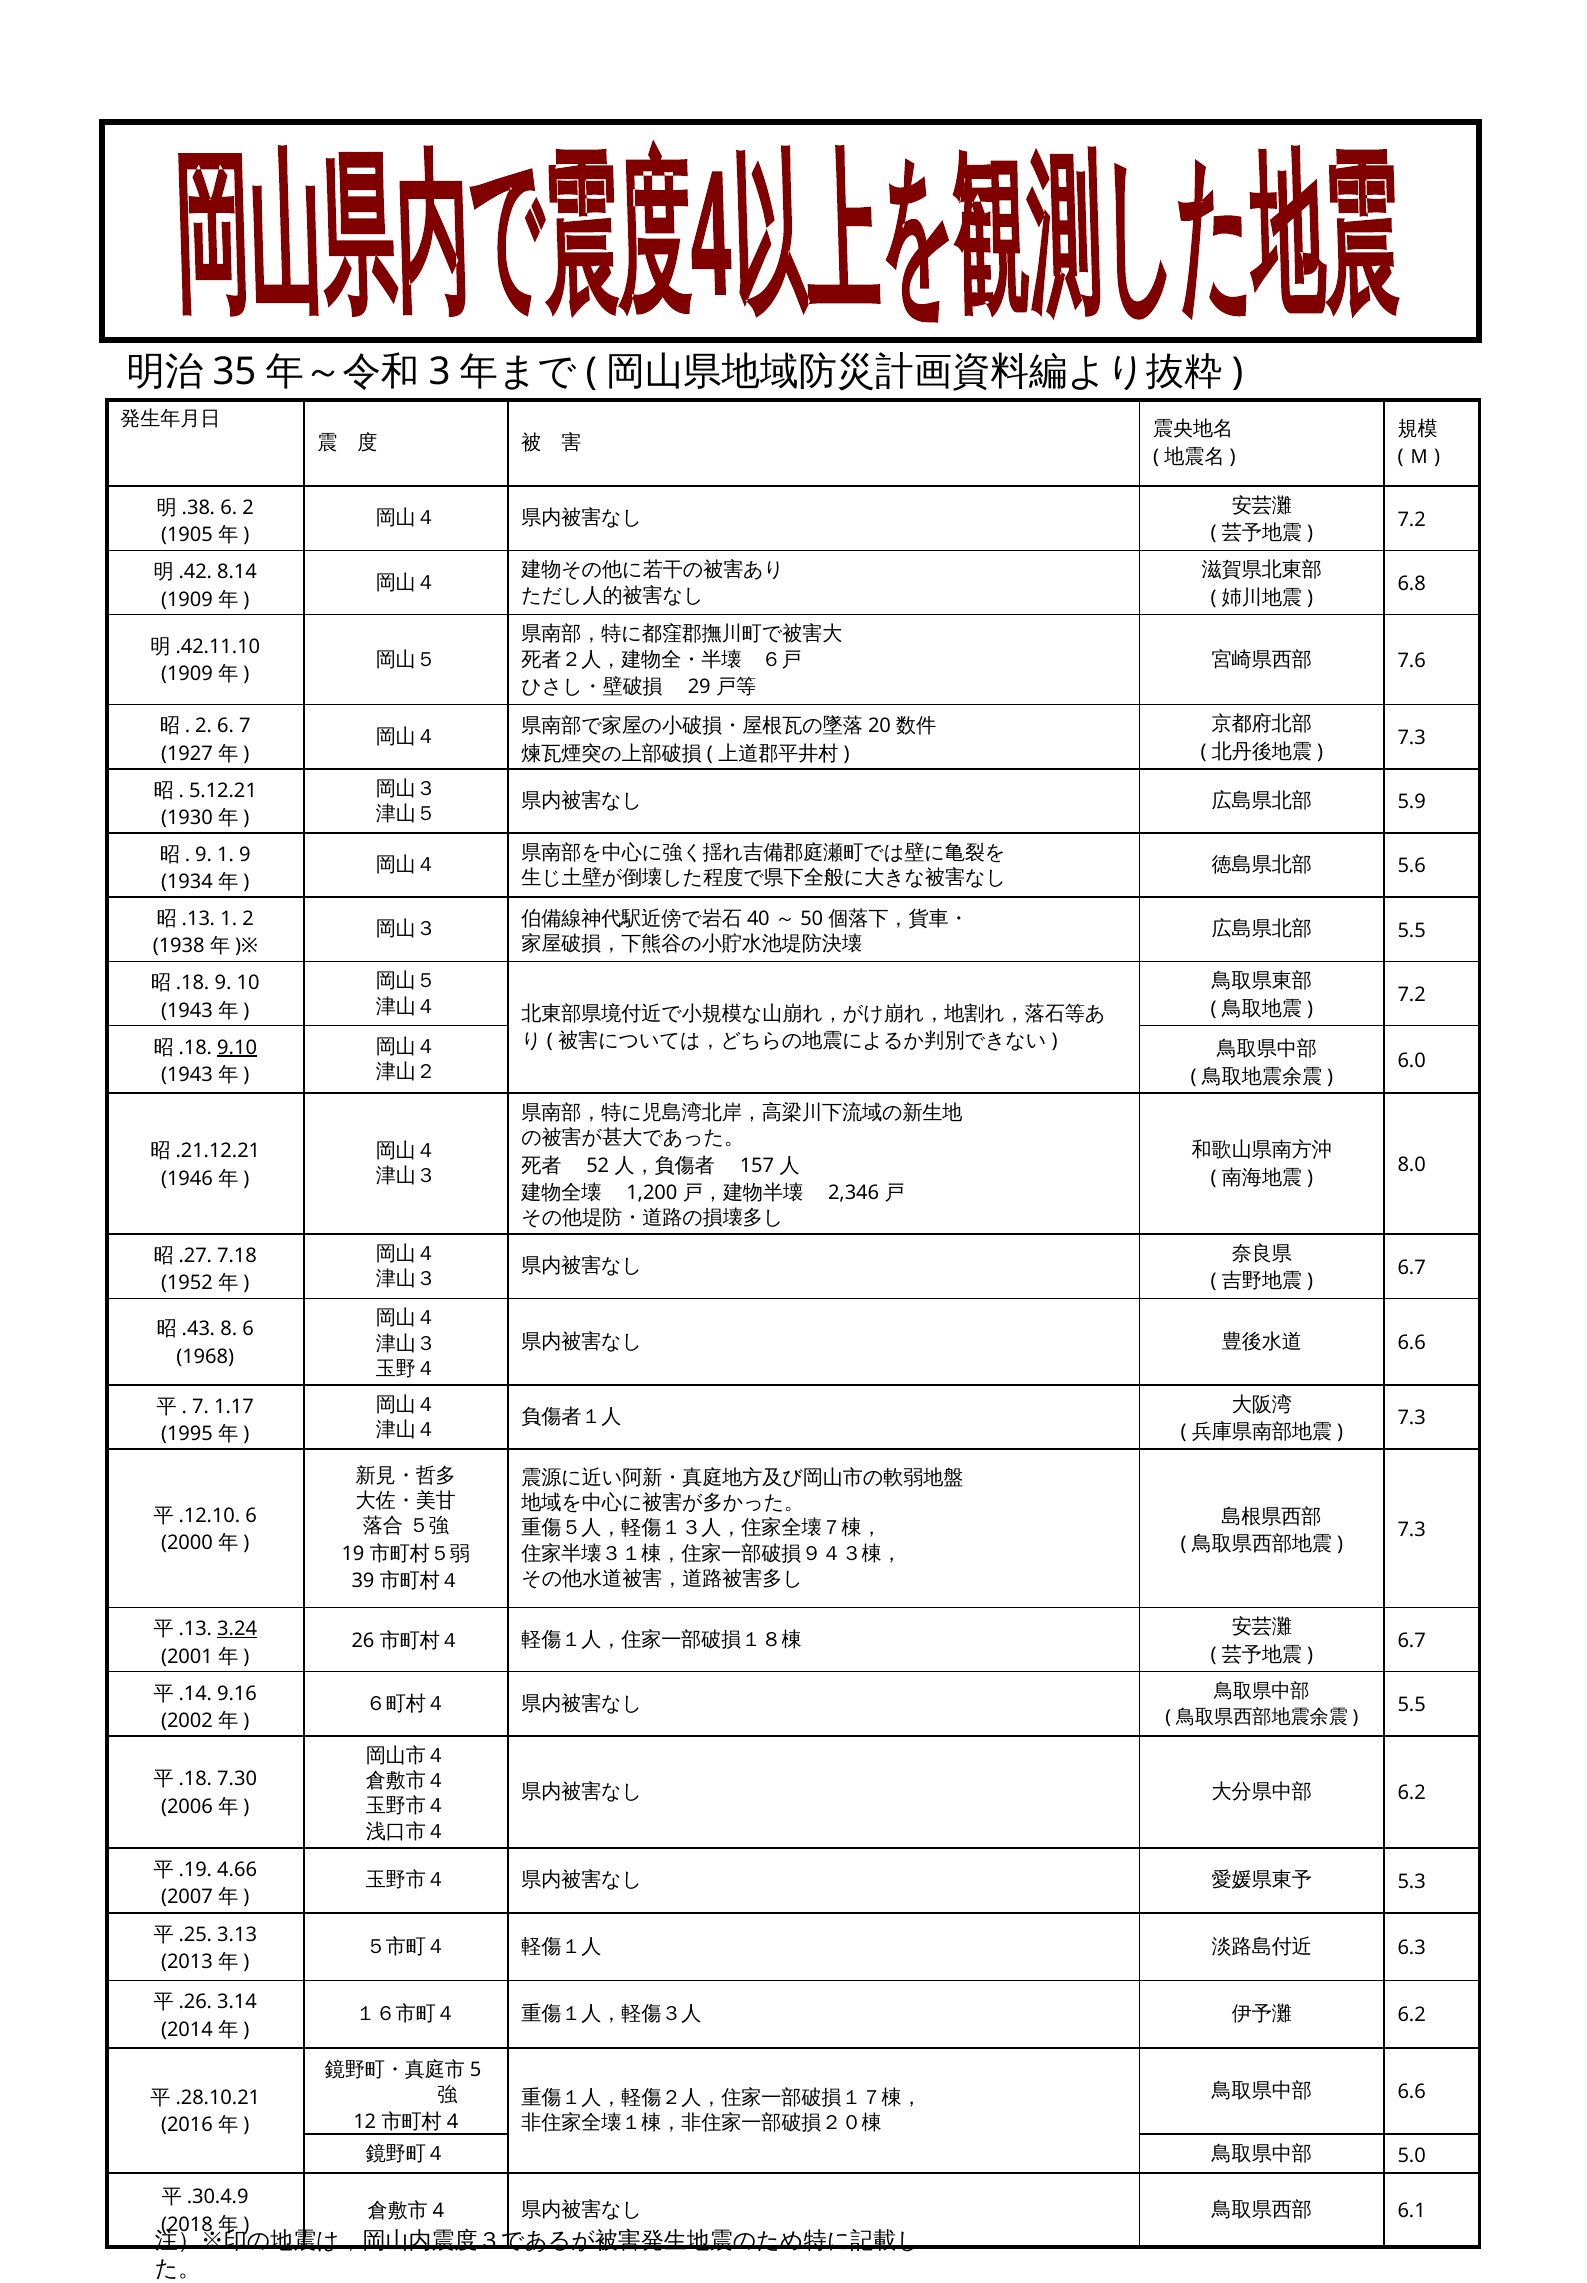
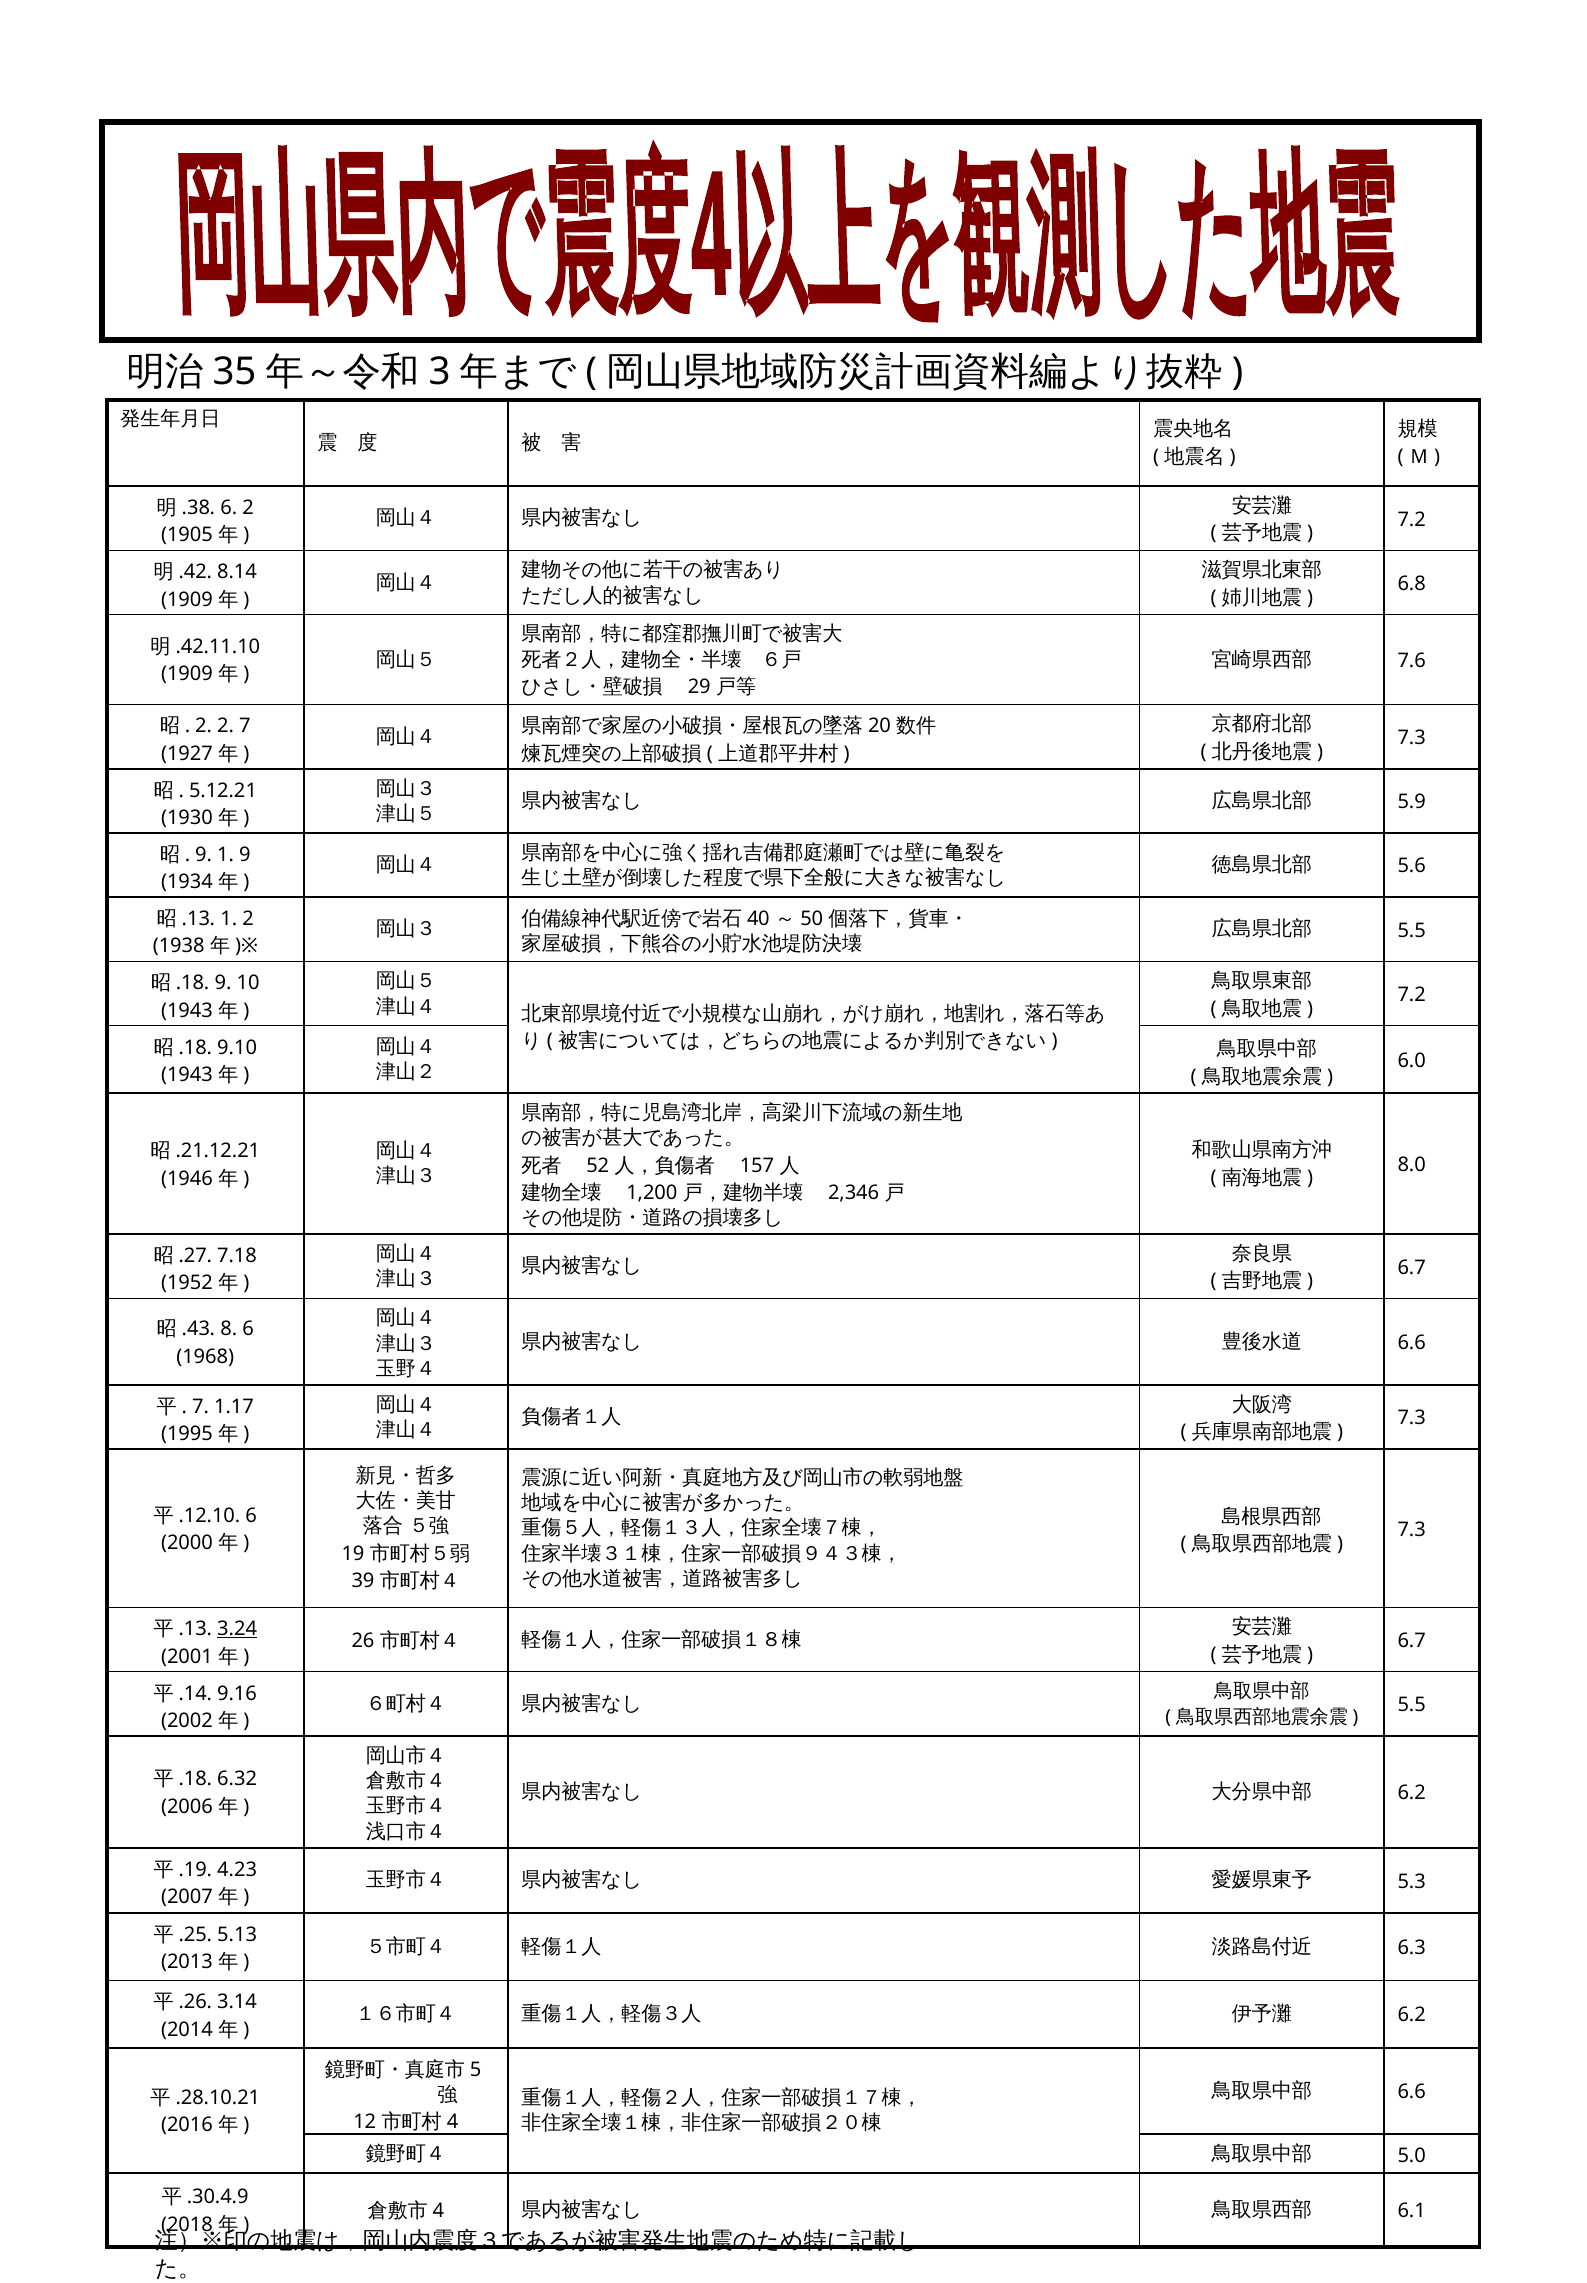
2 6: 6 -> 2
9.10 underline: present -> none
7.30: 7.30 -> 6.32
4.66: 4.66 -> 4.23
3.13: 3.13 -> 5.13
